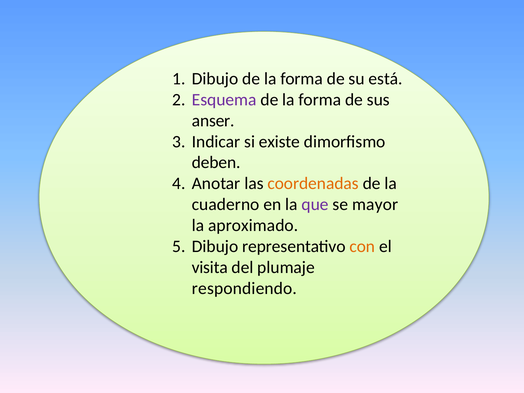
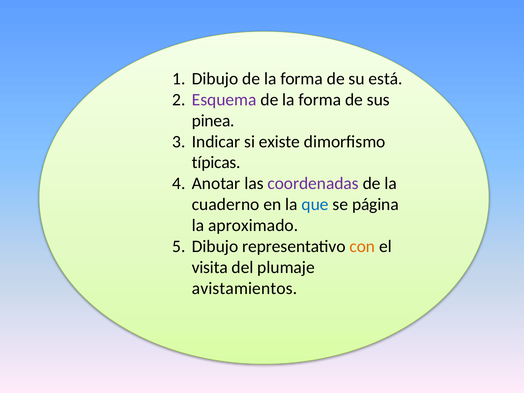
anser: anser -> pinea
deben: deben -> típicas
coordenadas colour: orange -> purple
que colour: purple -> blue
mayor: mayor -> página
respondiendo: respondiendo -> avistamientos
